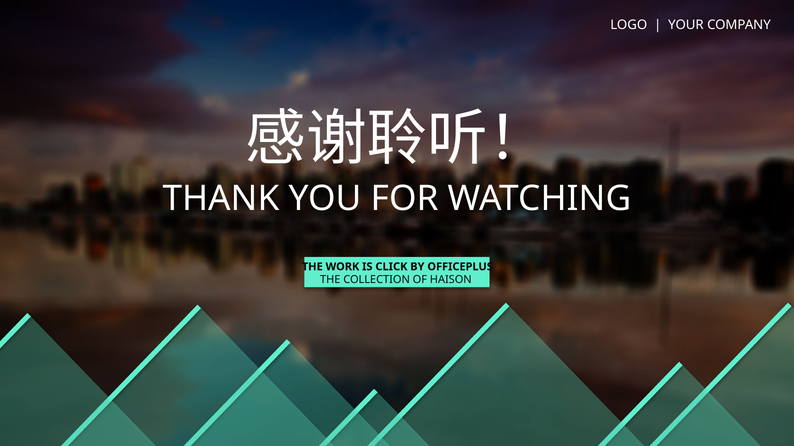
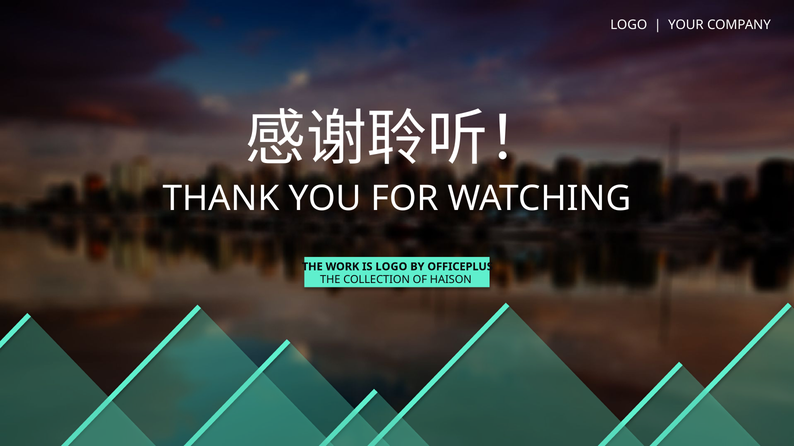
IS CLICK: CLICK -> LOGO
